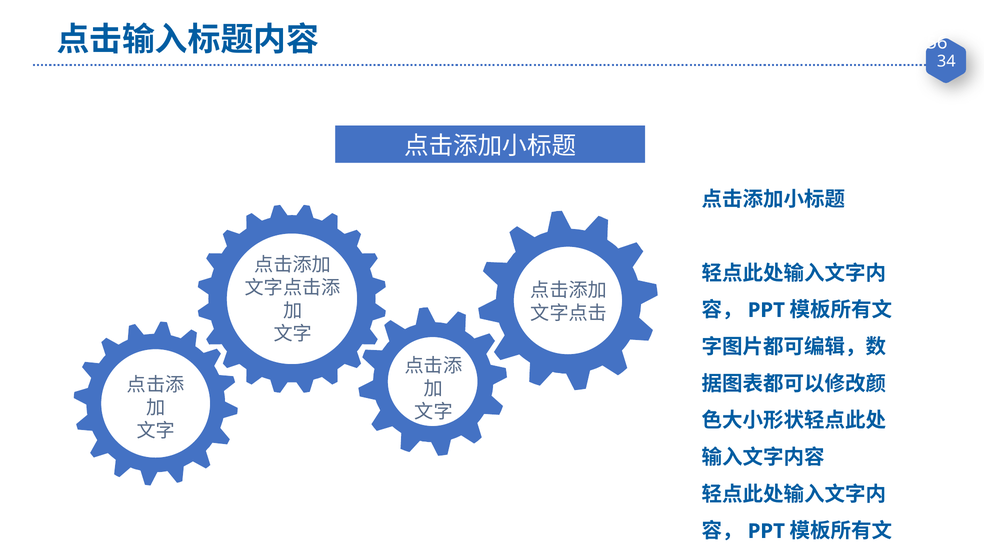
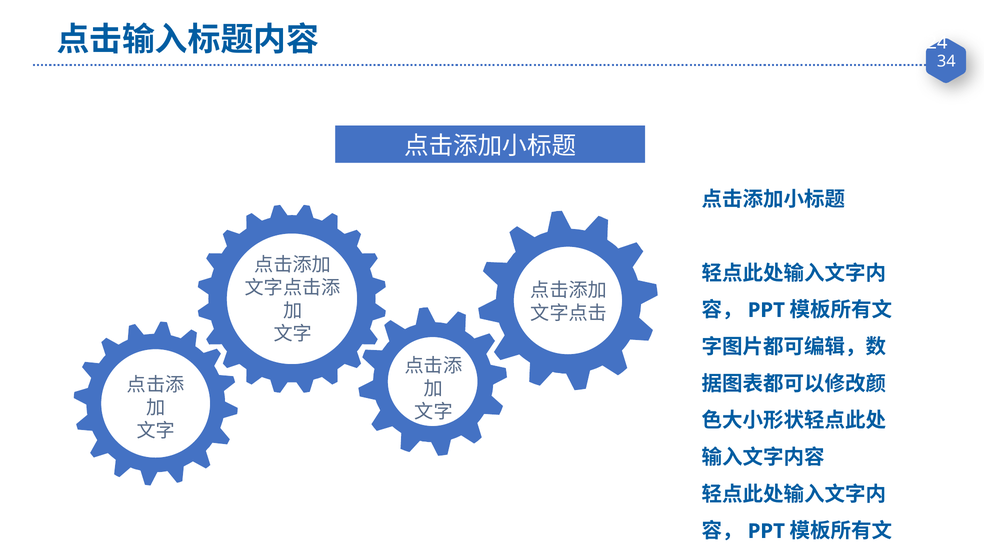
56: 56 -> 24
